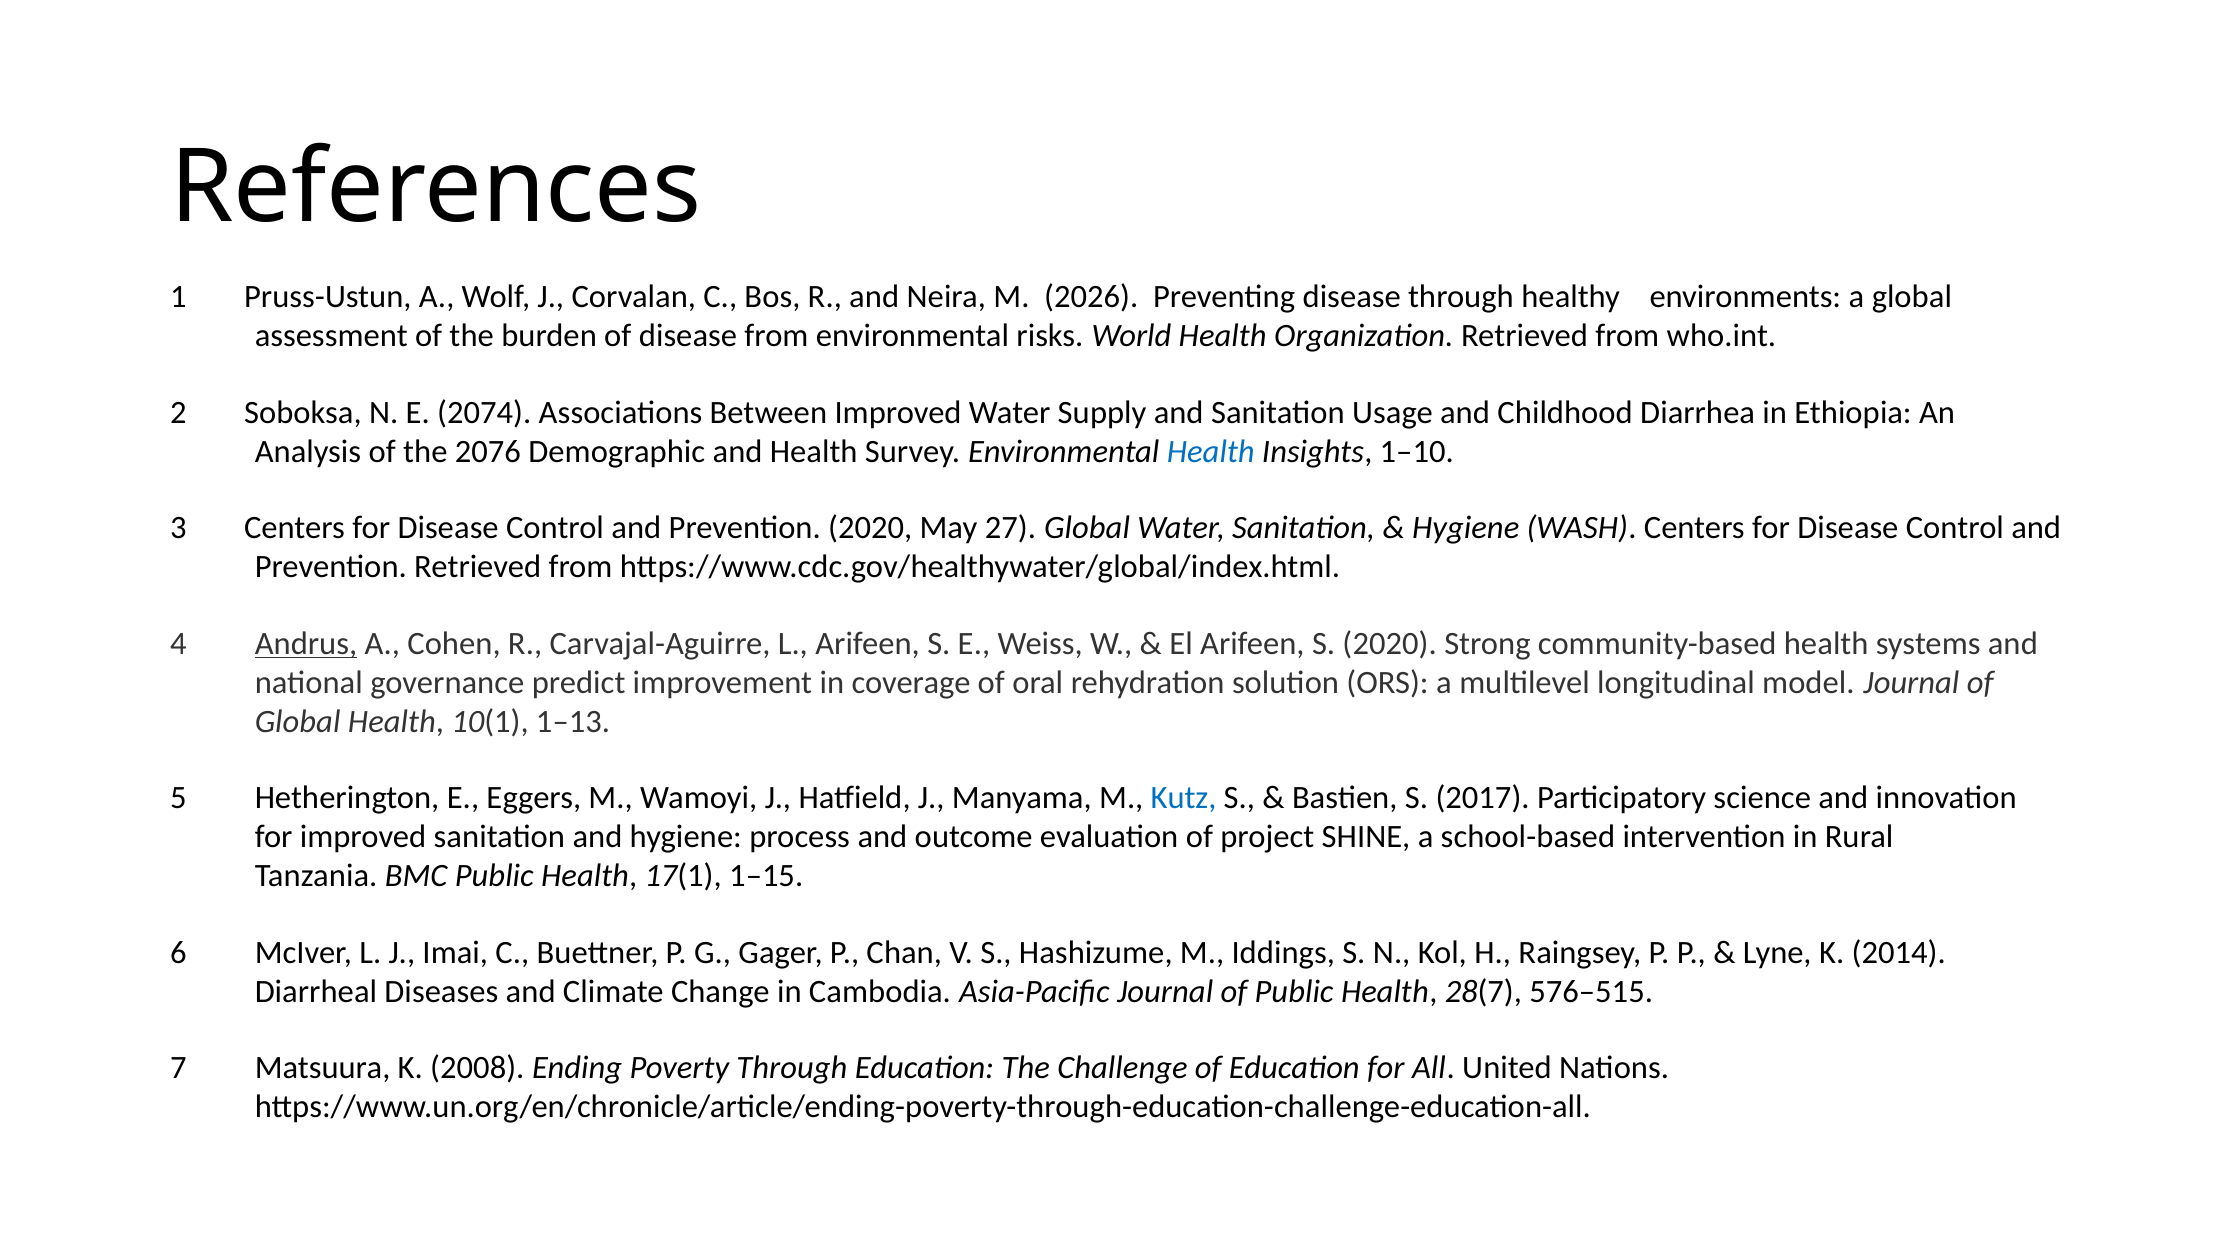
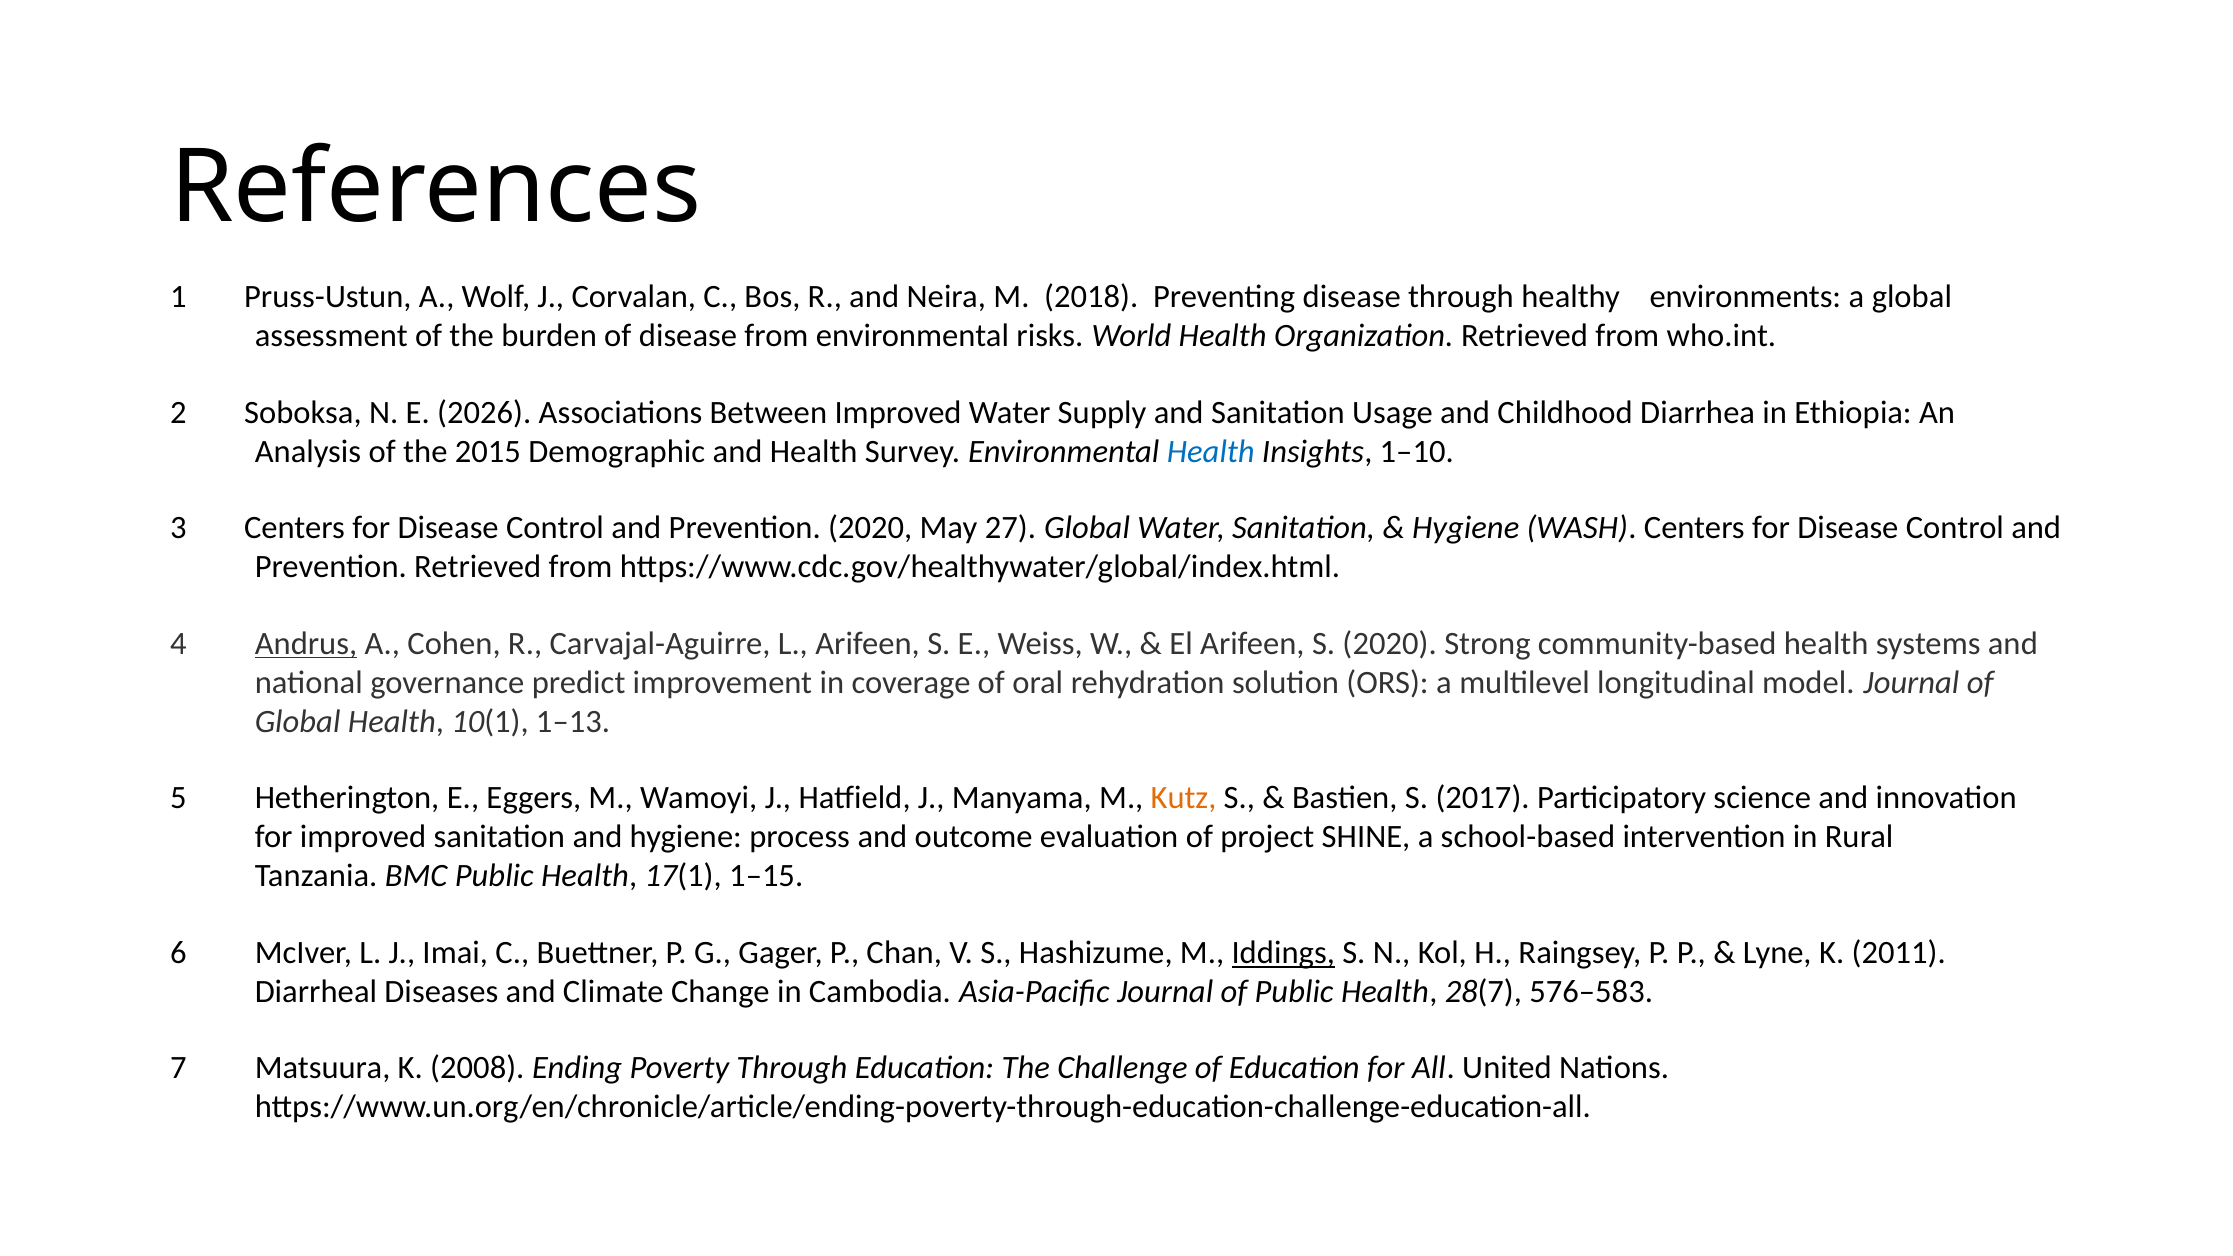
2026: 2026 -> 2018
2074: 2074 -> 2026
2076: 2076 -> 2015
Kutz colour: blue -> orange
Iddings underline: none -> present
2014: 2014 -> 2011
576–515: 576–515 -> 576–583
